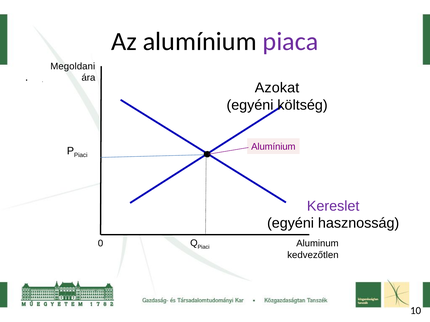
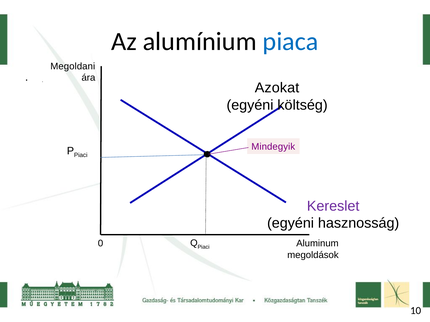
piaca colour: purple -> blue
Alumínium at (273, 147): Alumínium -> Mindegyik
kedvezőtlen: kedvezőtlen -> megoldások
